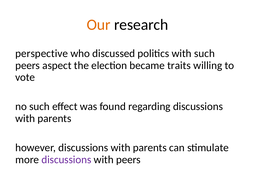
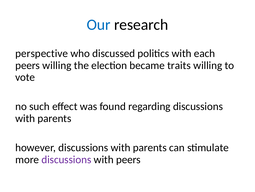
Our colour: orange -> blue
with such: such -> each
peers aspect: aspect -> willing
